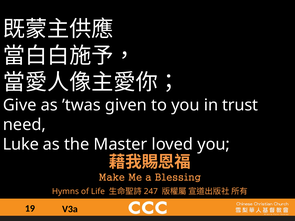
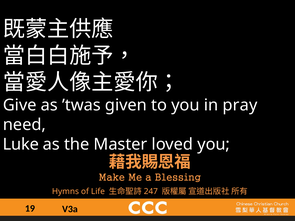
trust: trust -> pray
